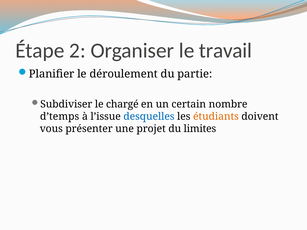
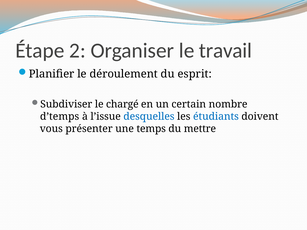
partie: partie -> esprit
étudiants colour: orange -> blue
projet: projet -> temps
limites: limites -> mettre
